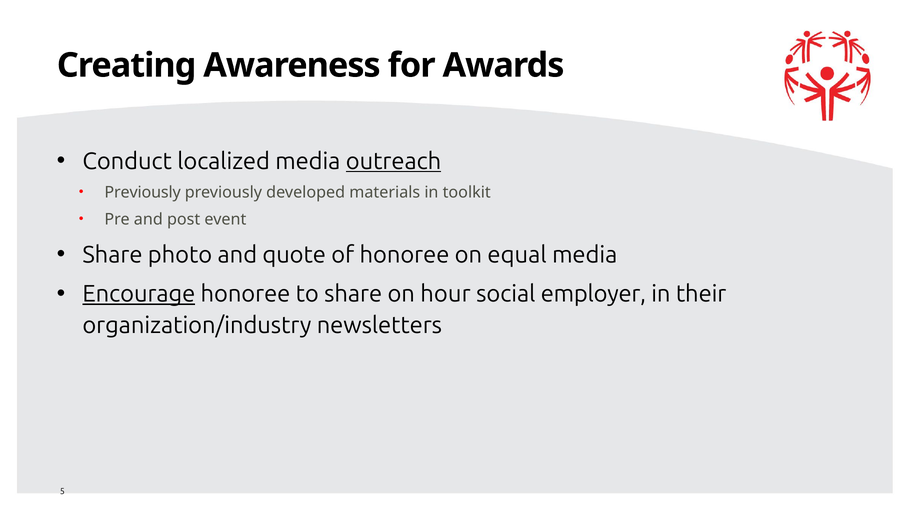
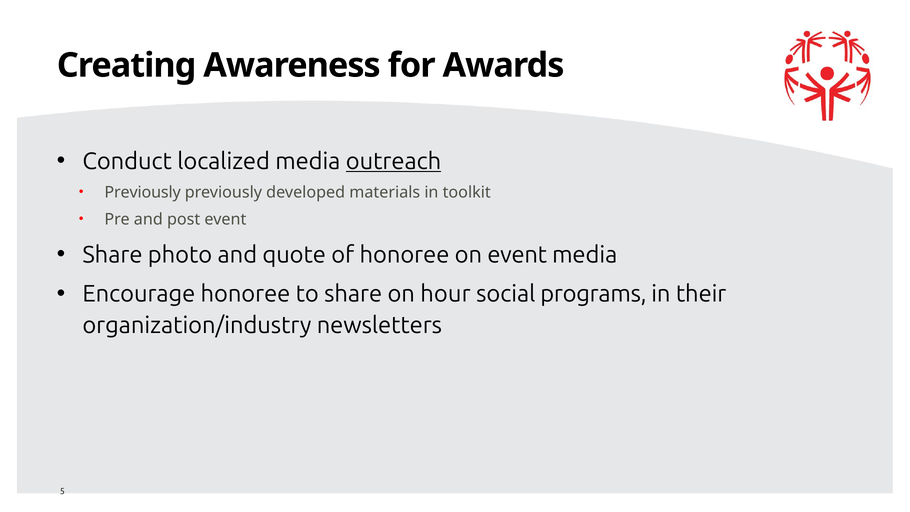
on equal: equal -> event
Encourage underline: present -> none
employer: employer -> programs
